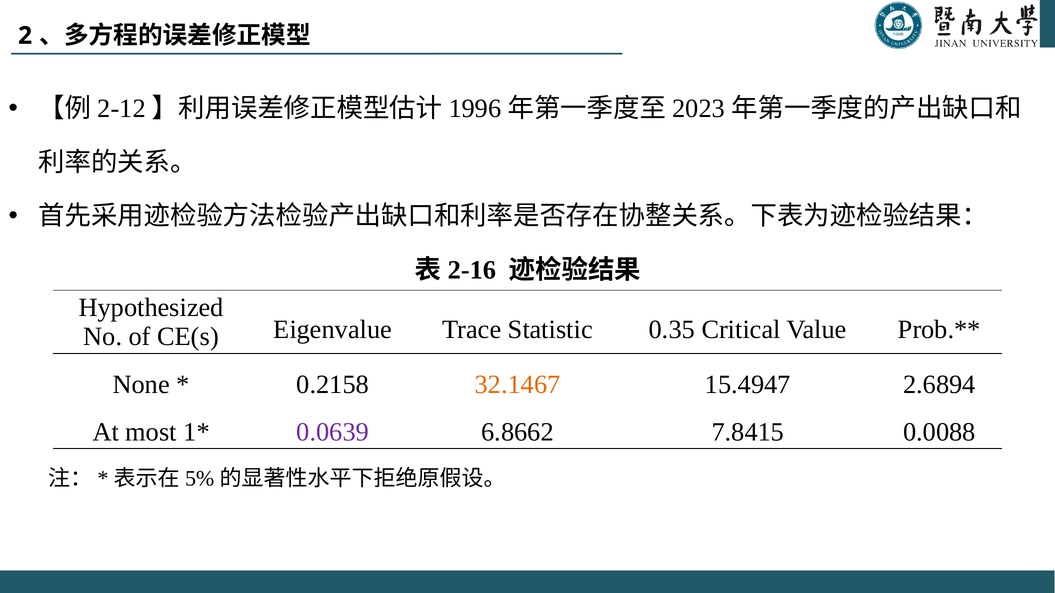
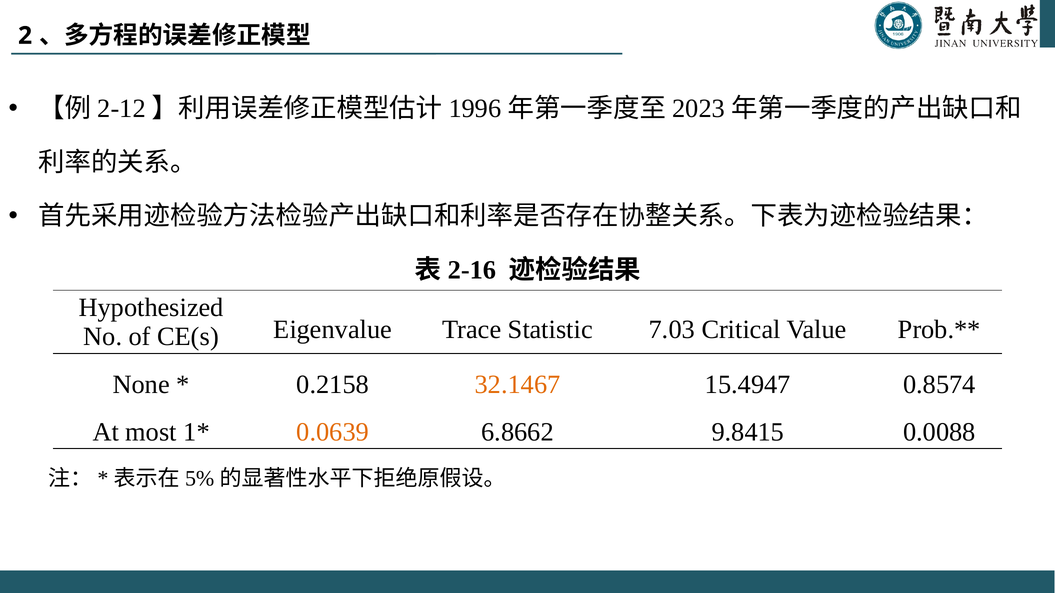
0.35: 0.35 -> 7.03
2.6894: 2.6894 -> 0.8574
0.0639 colour: purple -> orange
7.8415: 7.8415 -> 9.8415
